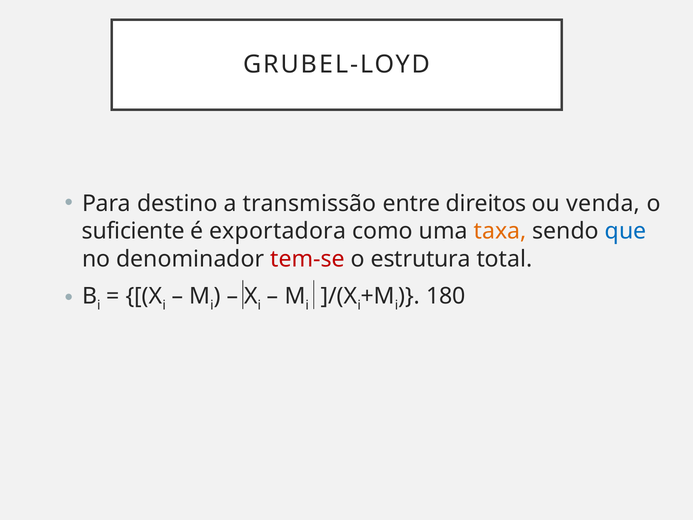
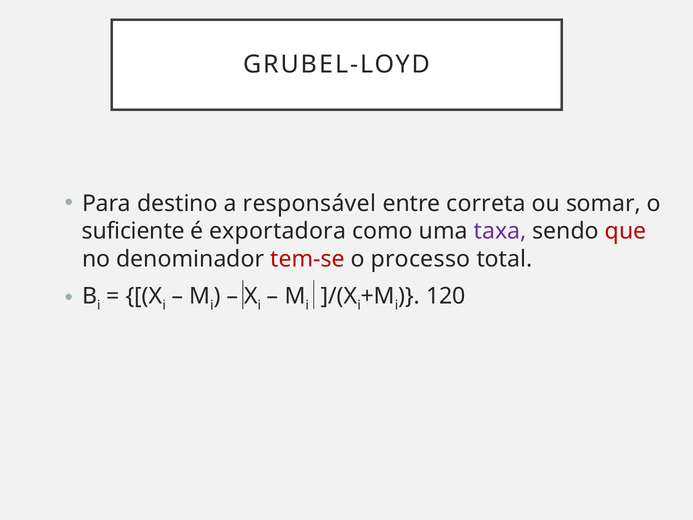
transmissão: transmissão -> responsável
direitos: direitos -> correta
venda: venda -> somar
taxa colour: orange -> purple
que colour: blue -> red
estrutura: estrutura -> processo
180: 180 -> 120
